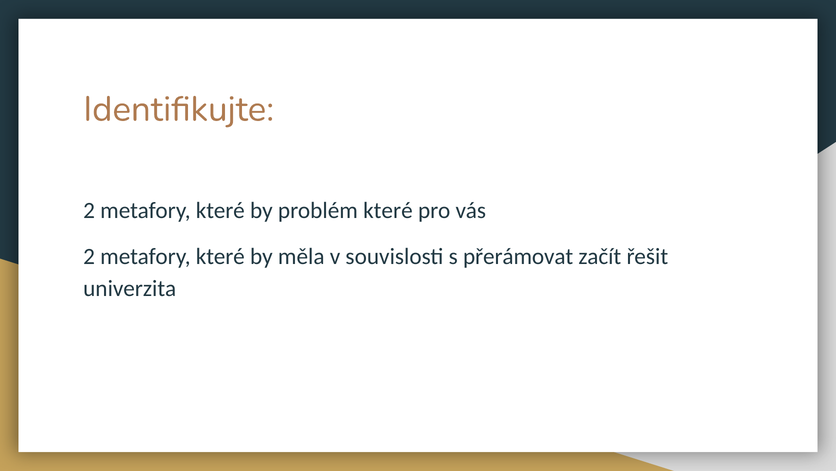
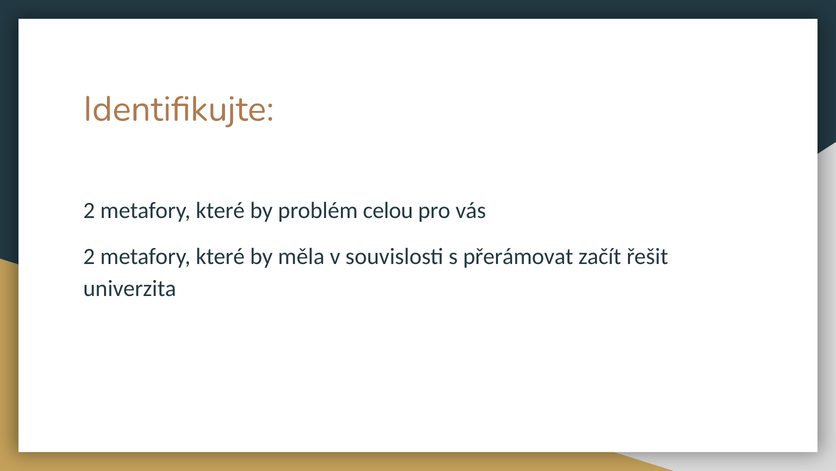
problém které: které -> celou
